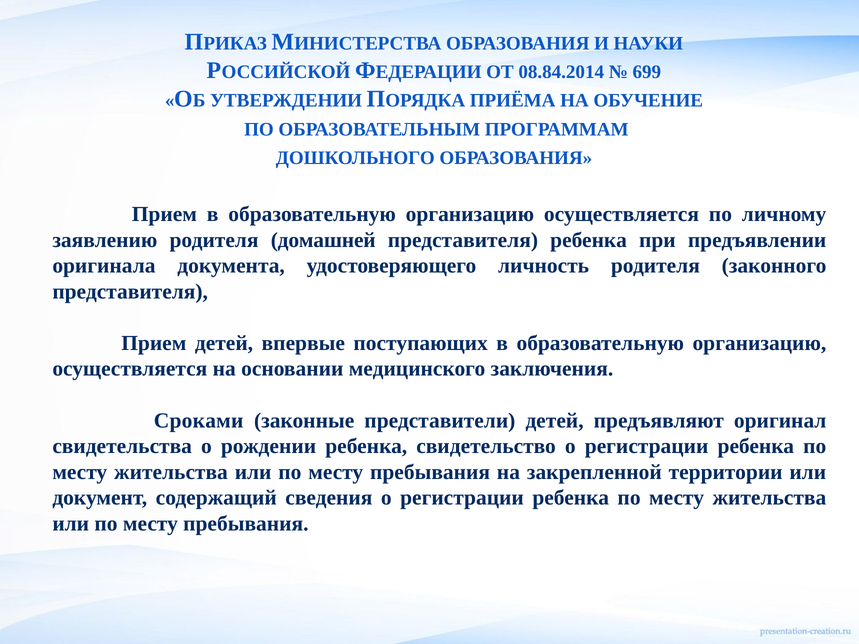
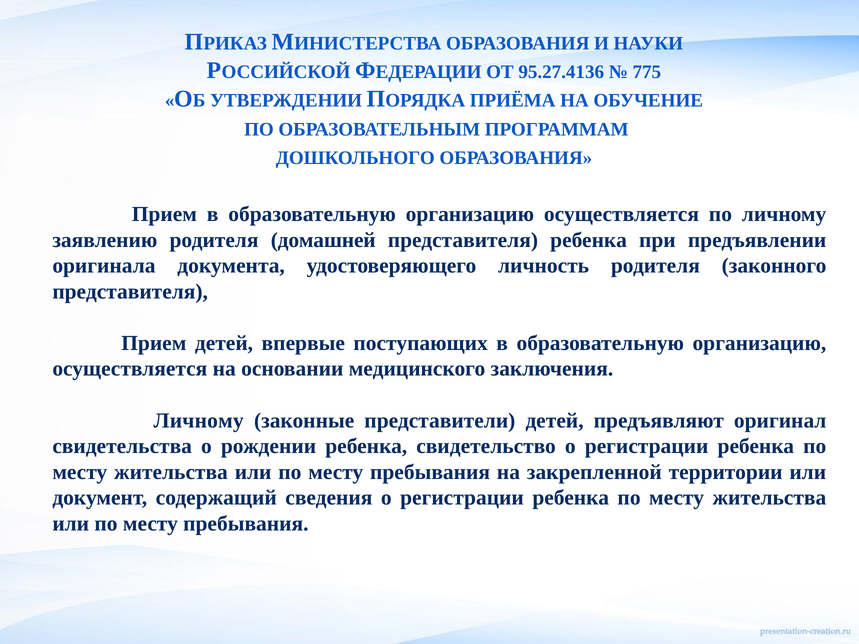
08.84.2014: 08.84.2014 -> 95.27.4136
699: 699 -> 775
Сроками at (199, 421): Сроками -> Личному
